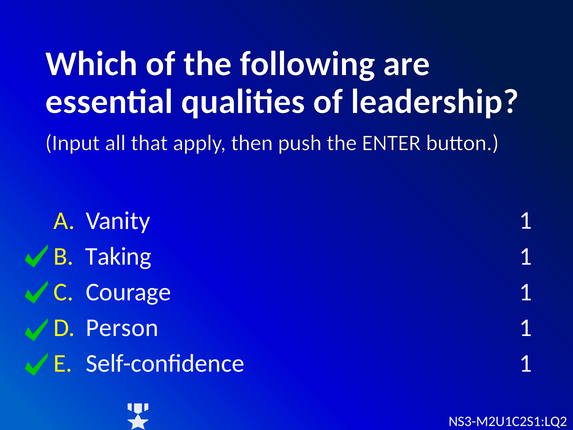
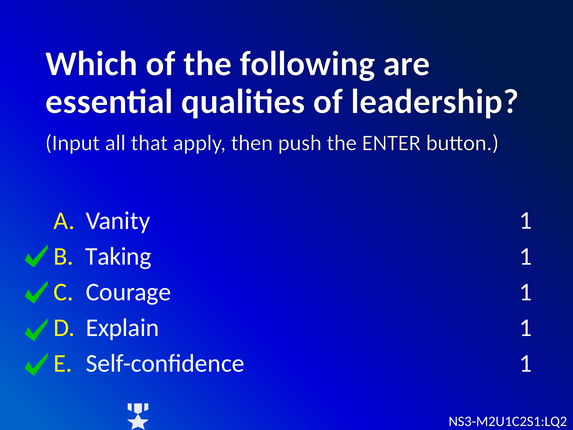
Person: Person -> Explain
